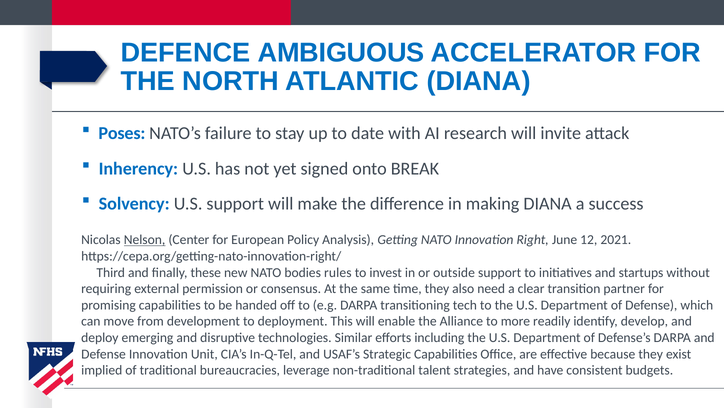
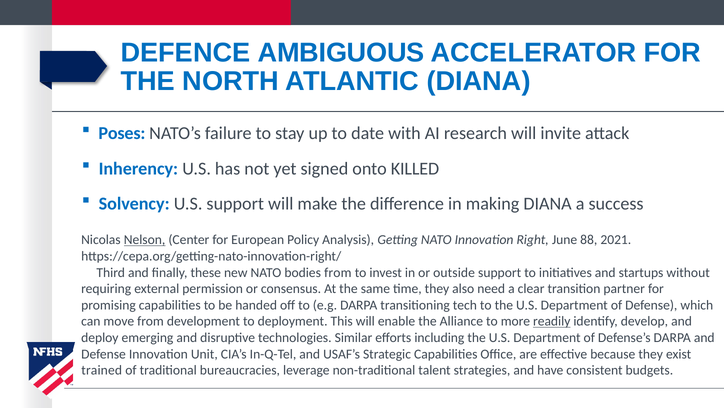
BREAK: BREAK -> KILLED
12: 12 -> 88
bodies rules: rules -> from
readily underline: none -> present
implied: implied -> trained
